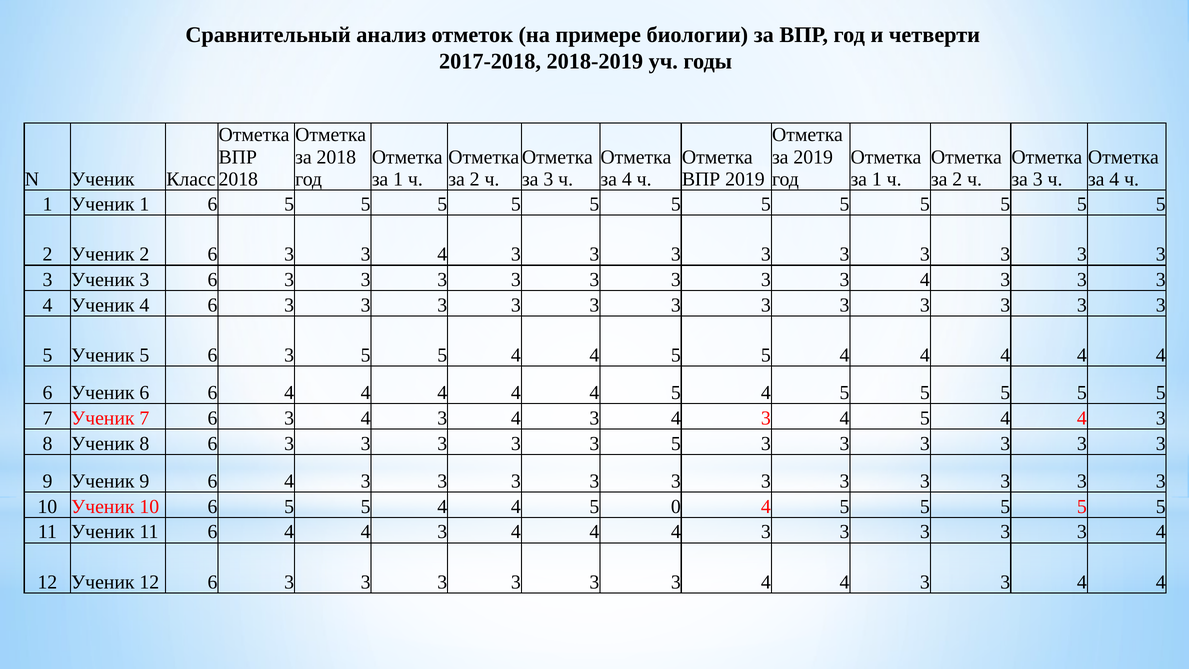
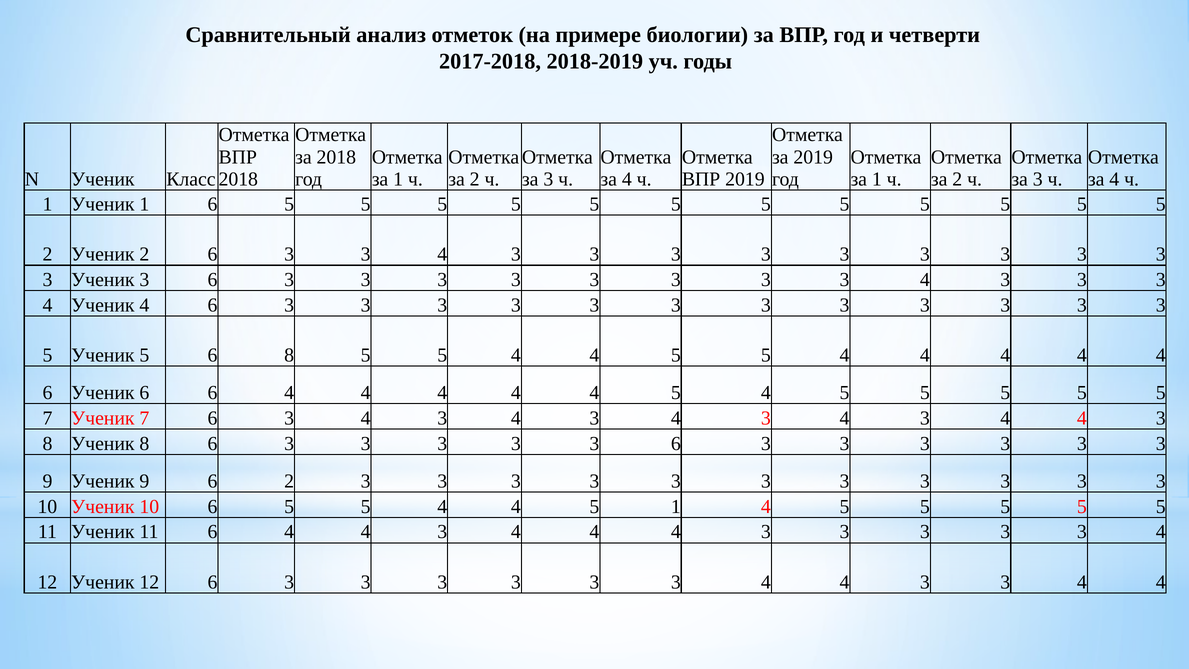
5 6 3: 3 -> 8
5 at (925, 418): 5 -> 3
5 at (676, 443): 5 -> 6
9 6 4: 4 -> 2
5 0: 0 -> 1
